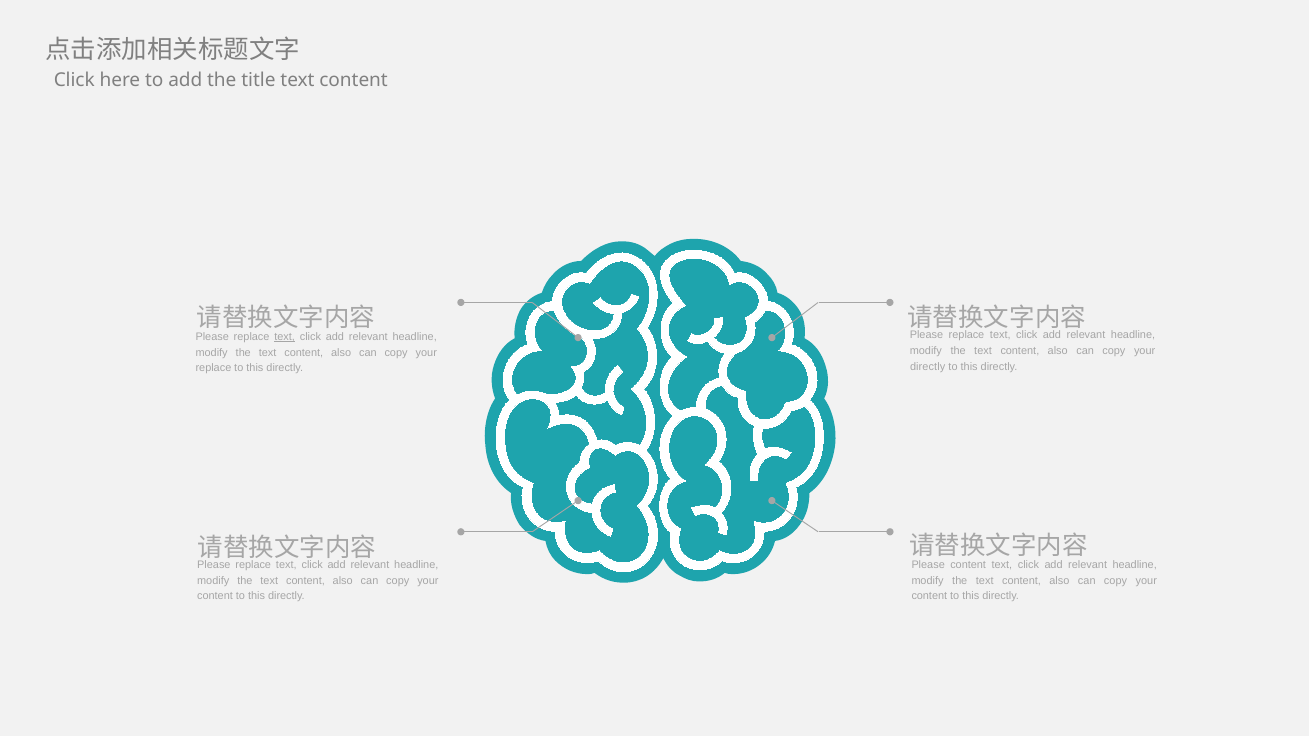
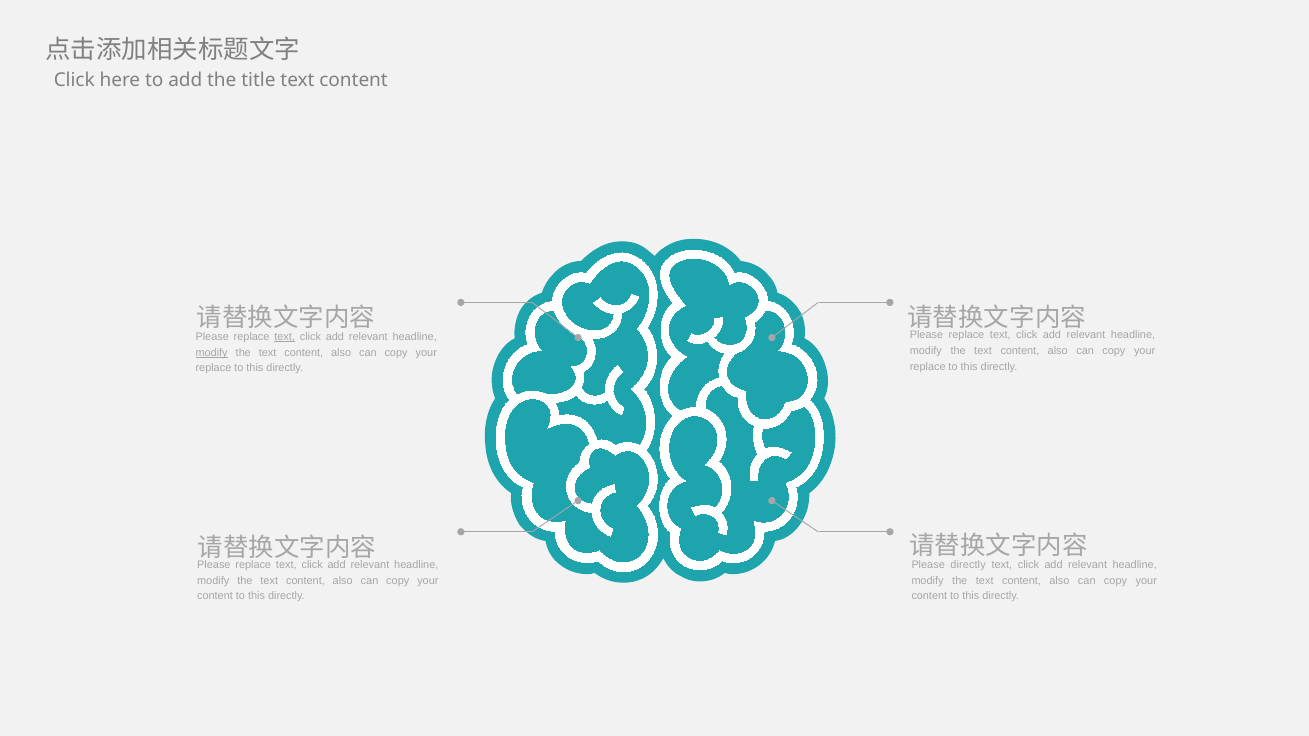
modify at (212, 353) underline: none -> present
directly at (928, 367): directly -> replace
Please content: content -> directly
